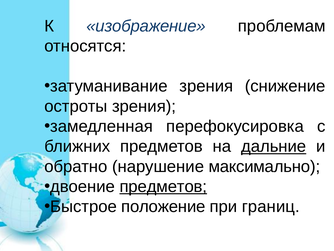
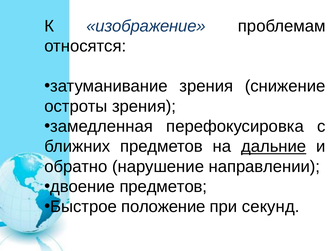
максимально: максимально -> направлении
предметов at (163, 186) underline: present -> none
границ: границ -> секунд
